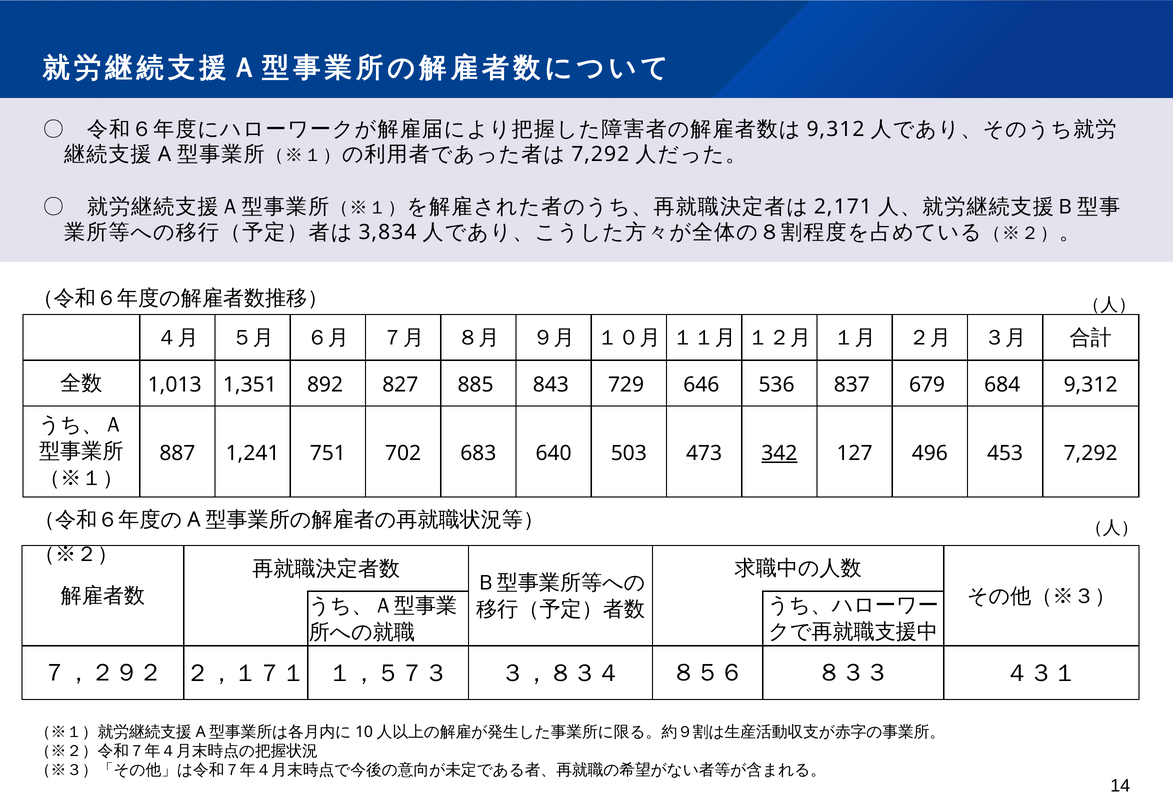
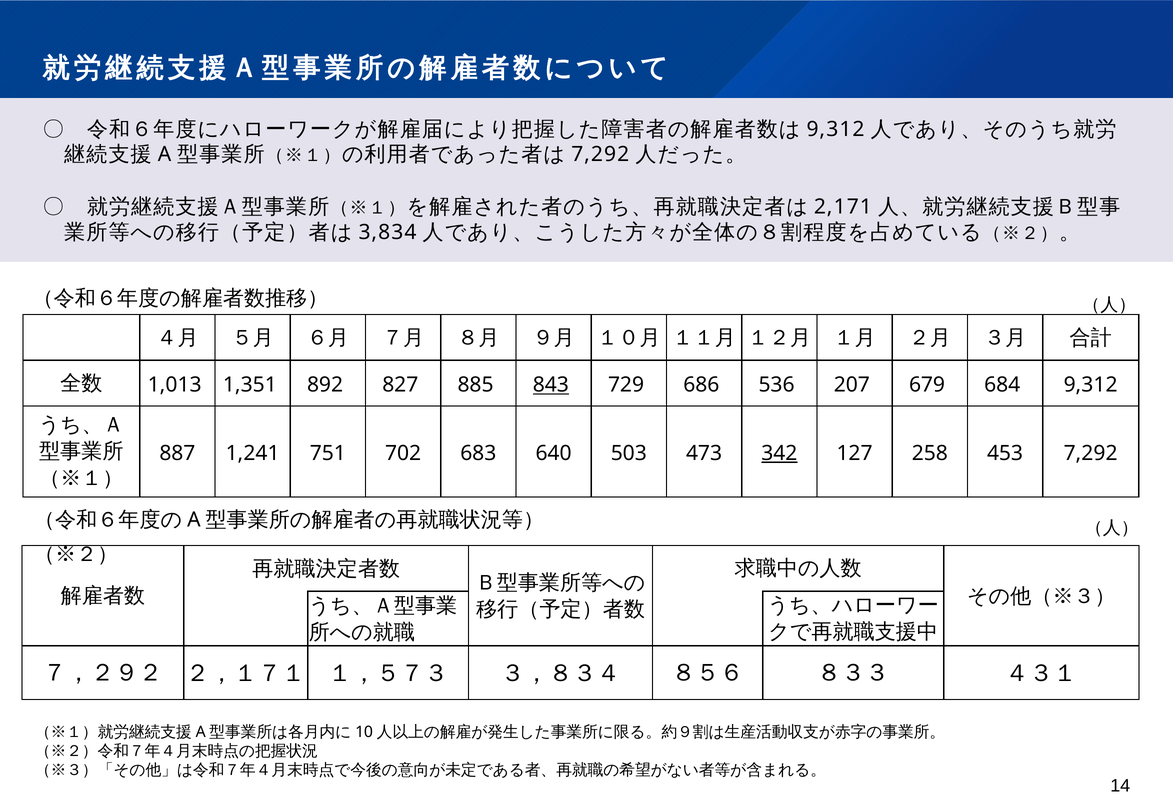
843 underline: none -> present
646: 646 -> 686
837: 837 -> 207
496: 496 -> 258
